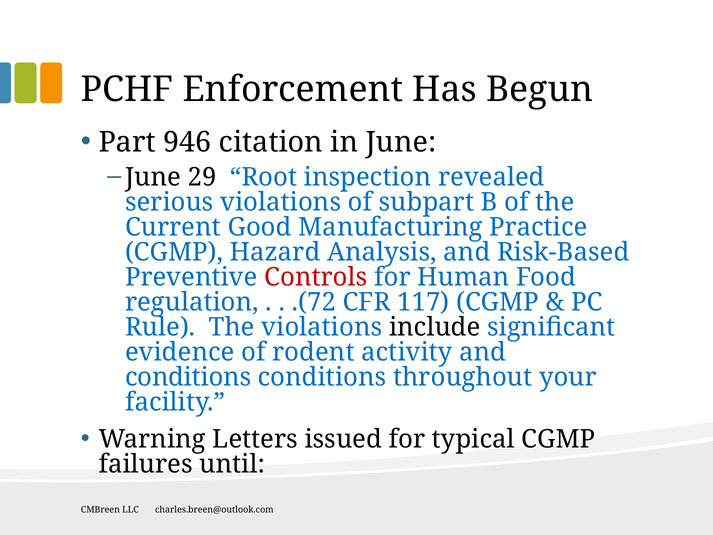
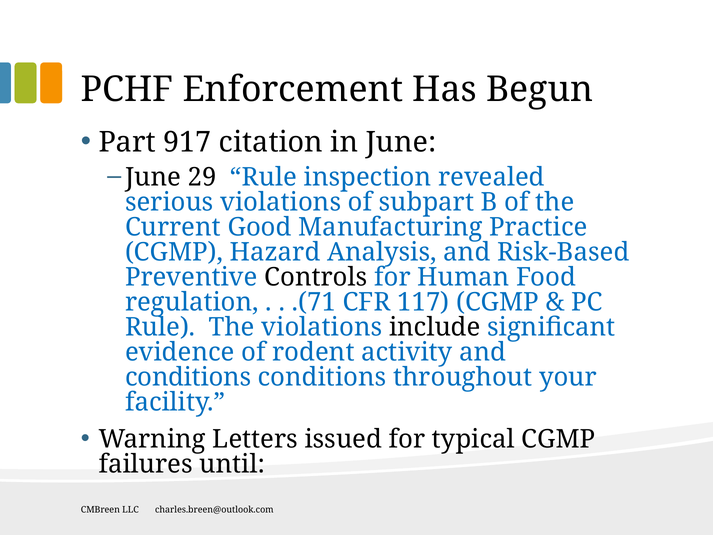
946: 946 -> 917
29 Root: Root -> Rule
Controls colour: red -> black
.(72: .(72 -> .(71
